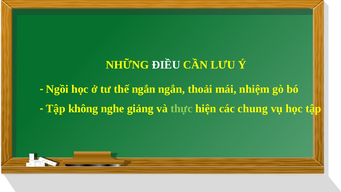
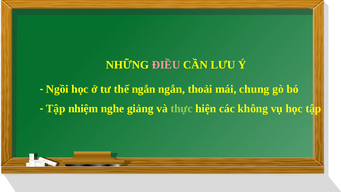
ĐIỀU colour: white -> pink
nhiệm: nhiệm -> chung
không: không -> nhiệm
chung: chung -> không
